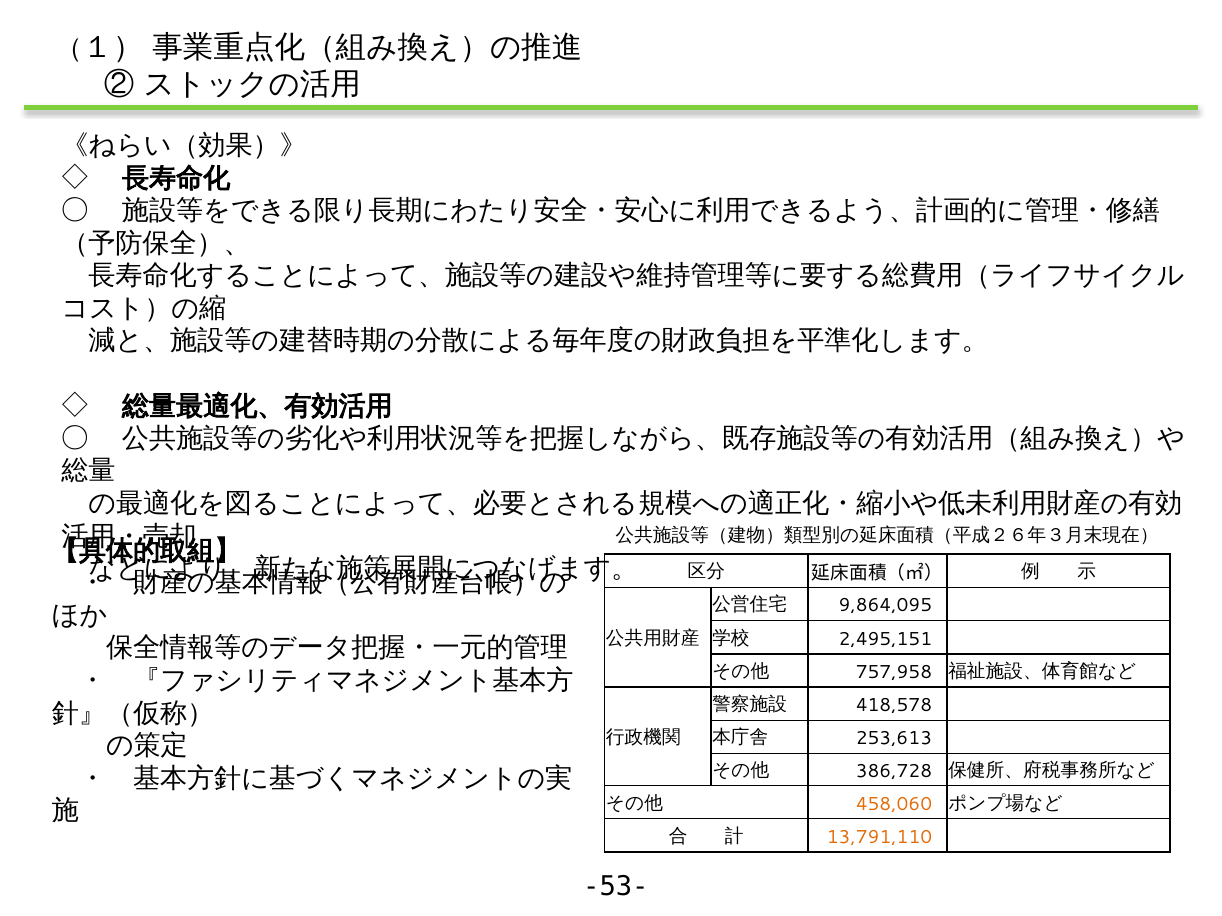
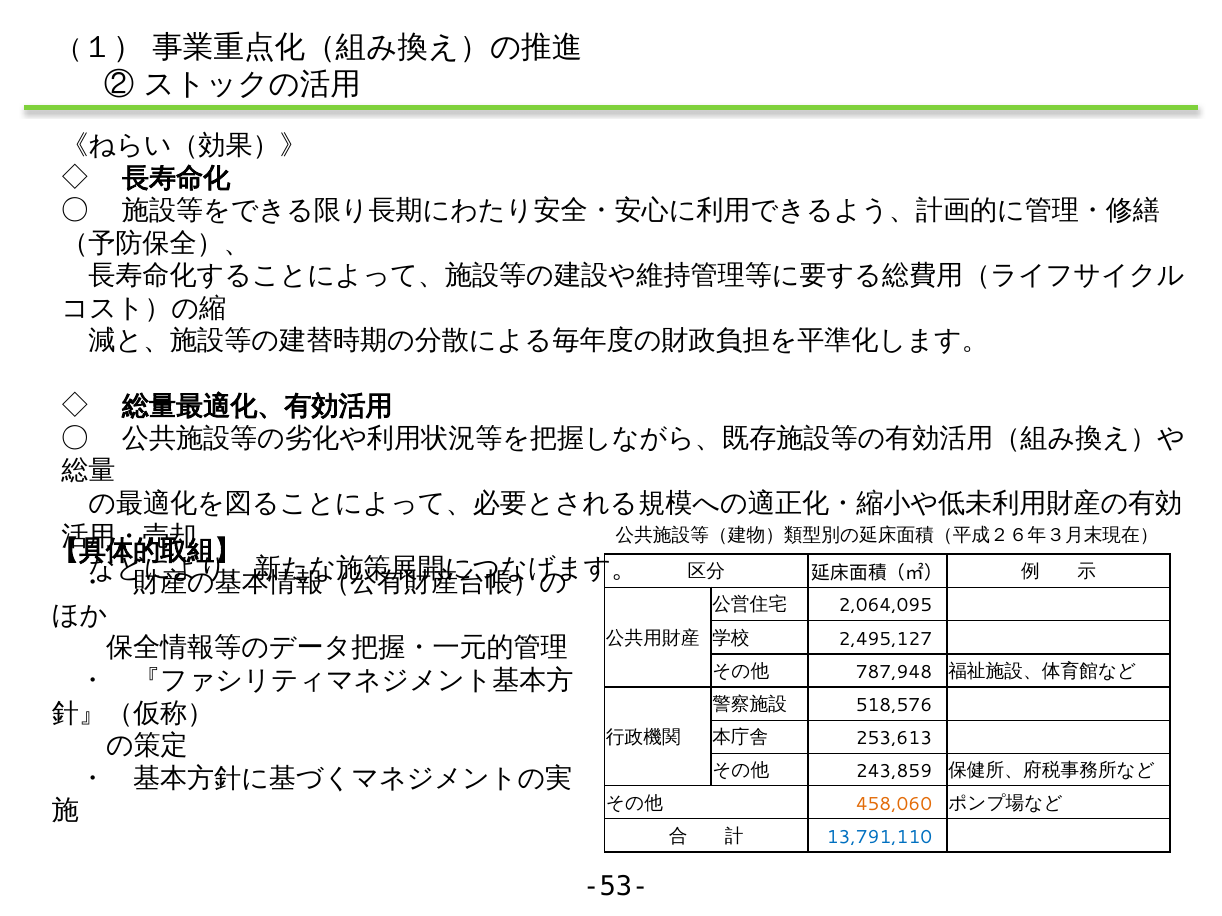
9,864,095: 9,864,095 -> 2,064,095
2,495,151: 2,495,151 -> 2,495,127
757,958: 757,958 -> 787,948
418,578: 418,578 -> 518,576
386,728: 386,728 -> 243,859
13,791,110 colour: orange -> blue
